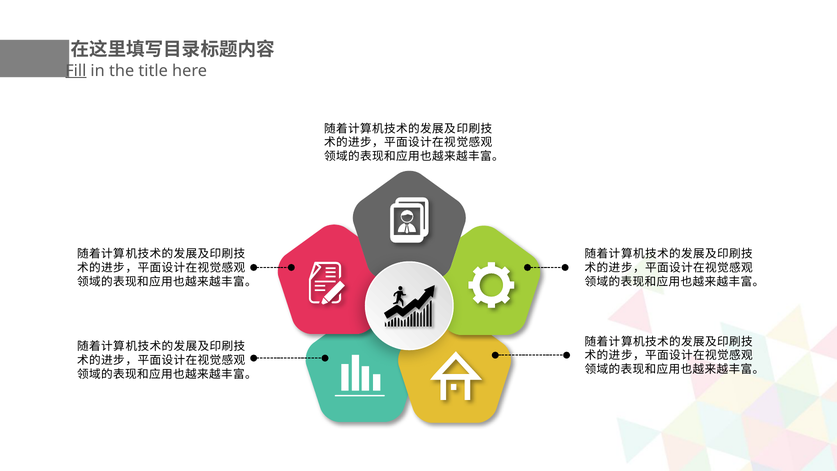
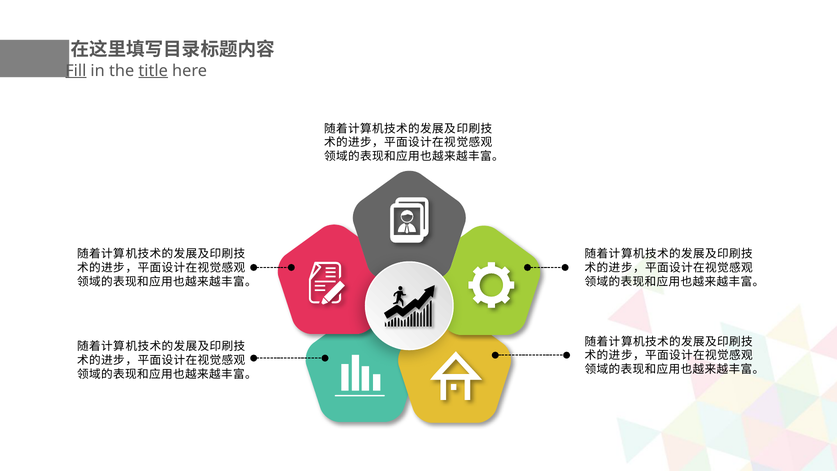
title underline: none -> present
